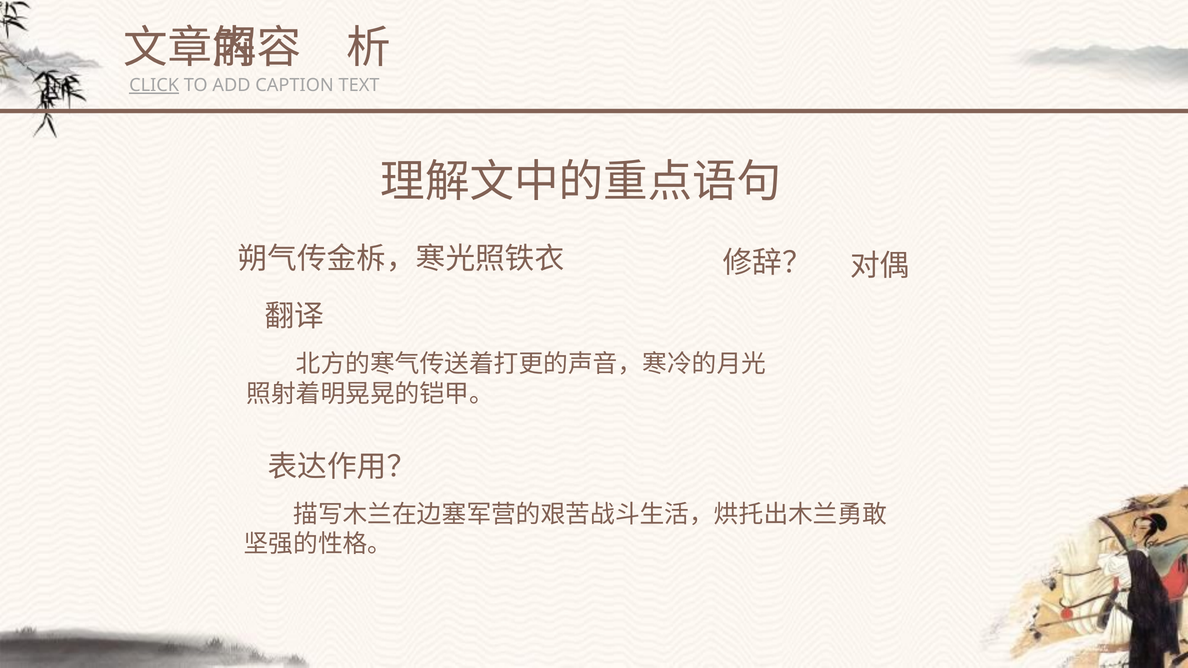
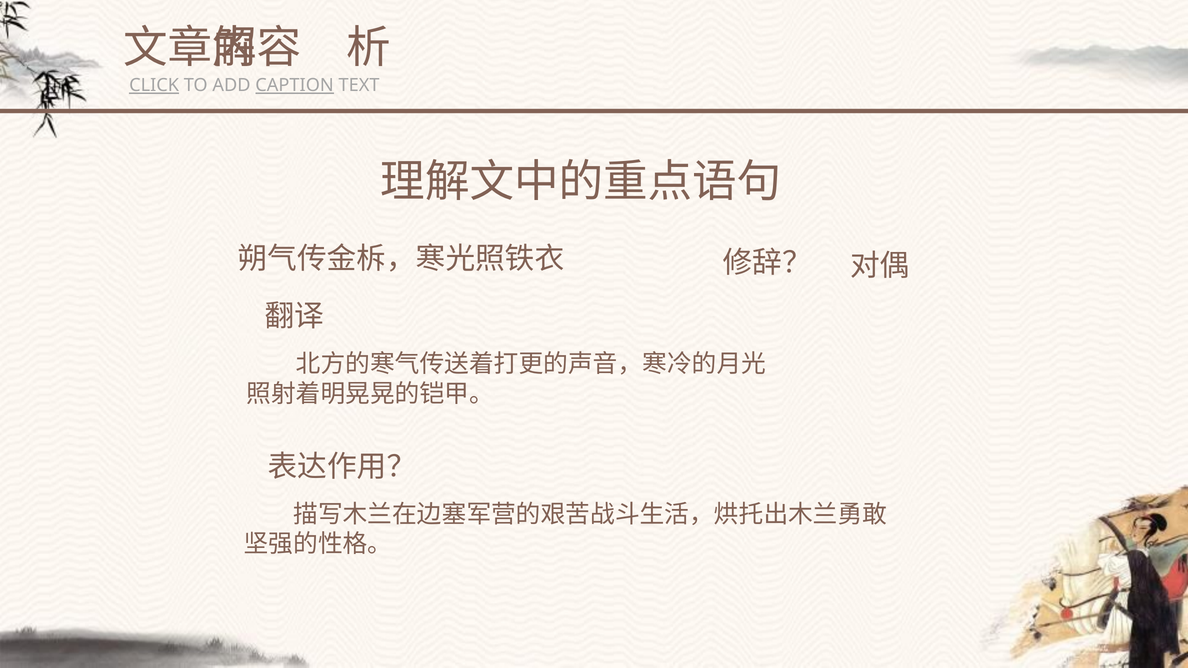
CAPTION underline: none -> present
